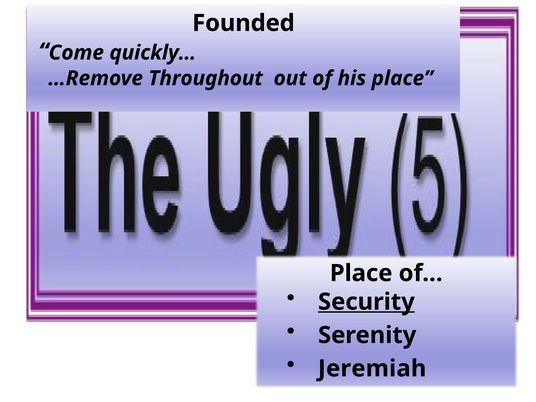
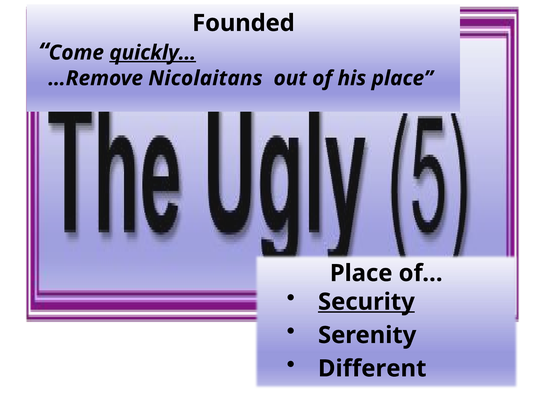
quickly… underline: none -> present
Throughout: Throughout -> Nicolaitans
Jeremiah: Jeremiah -> Different
